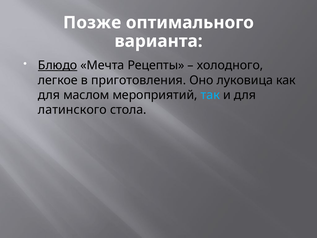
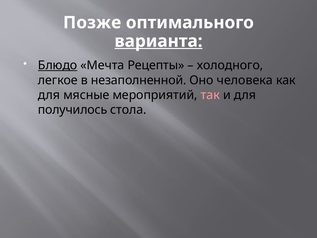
варианта underline: none -> present
приготовления: приготовления -> незаполненной
луковица: луковица -> человека
маслом: маслом -> мясные
так colour: light blue -> pink
латинского: латинского -> получилось
